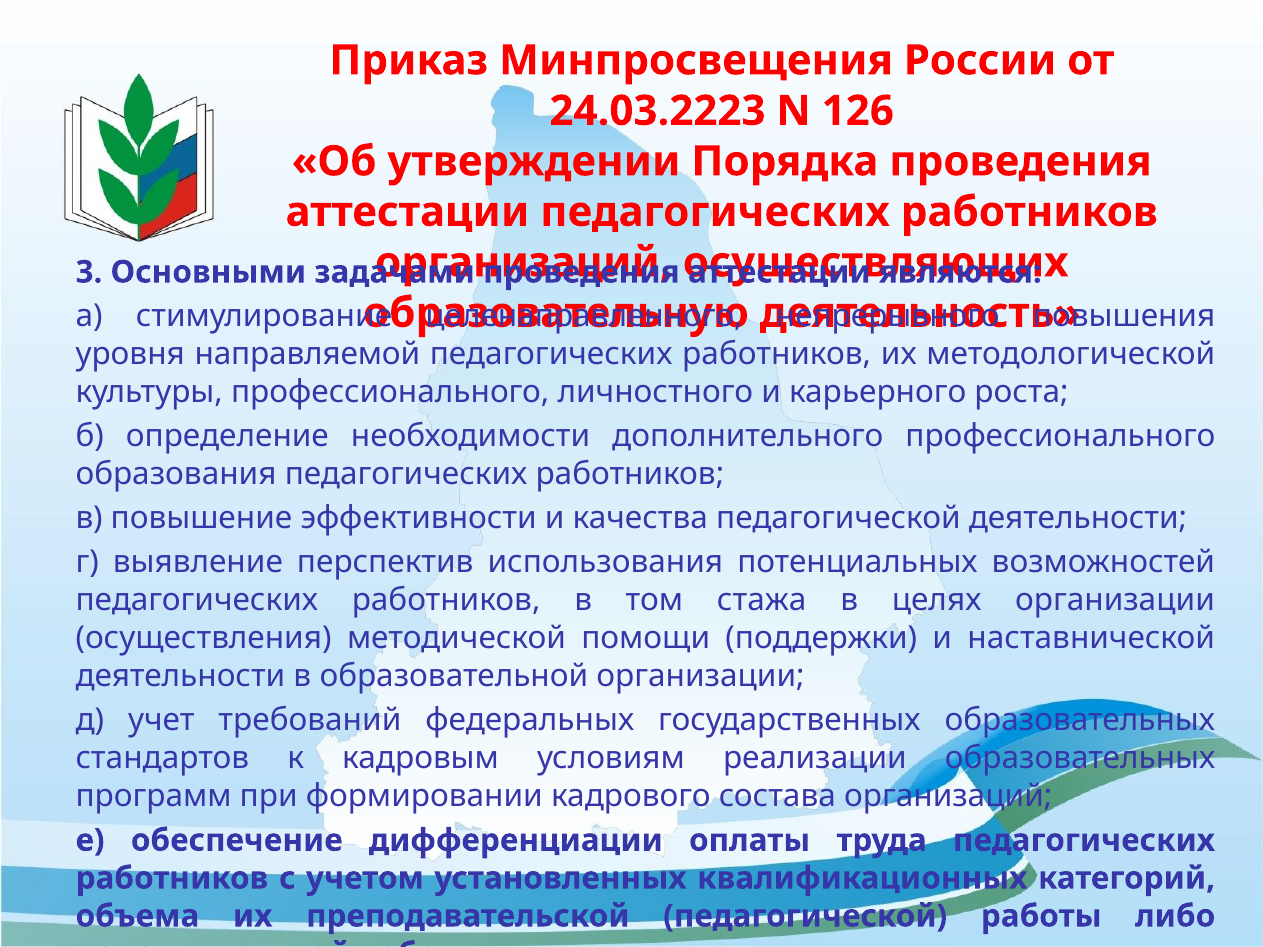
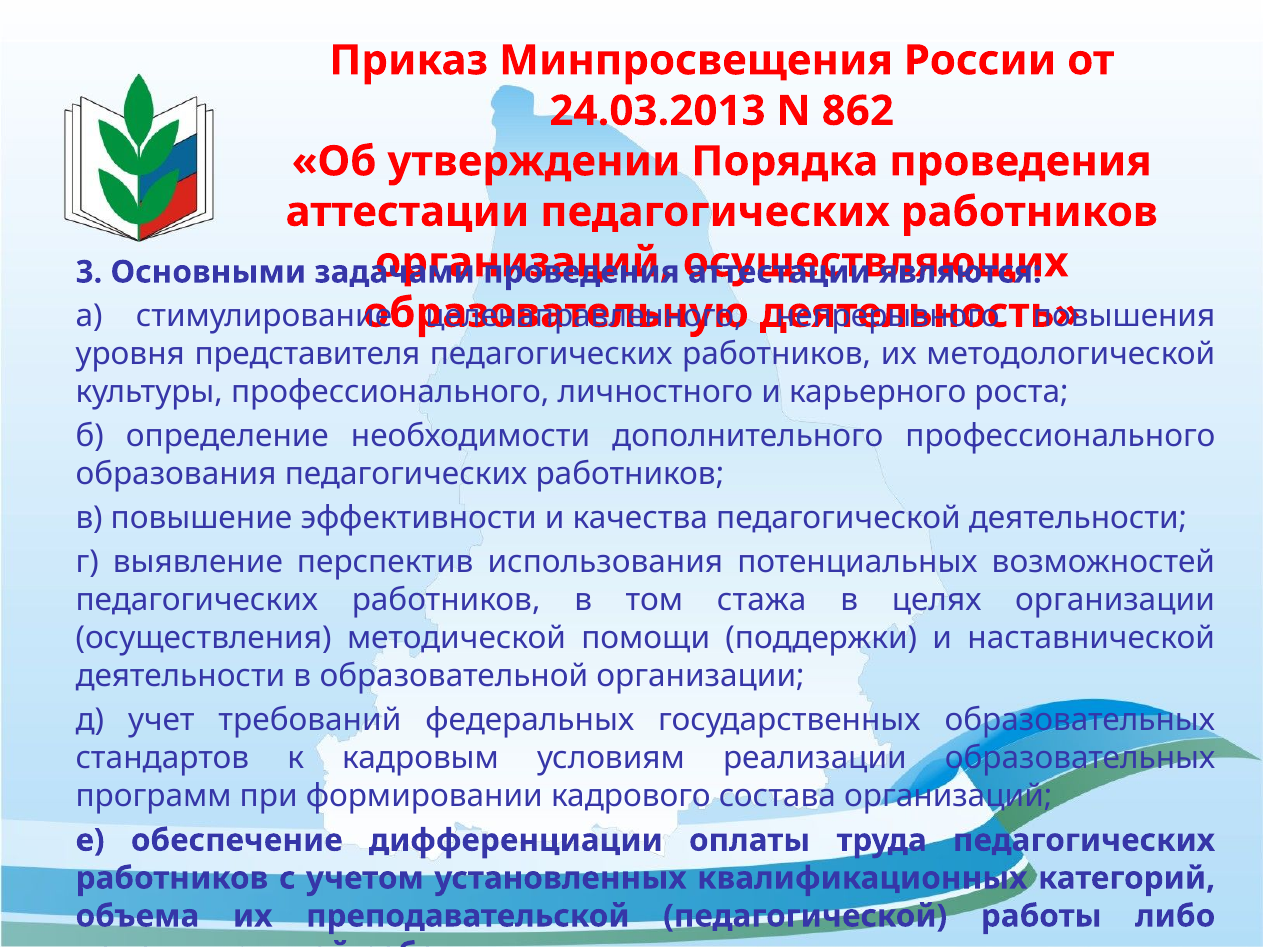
24.03.2223: 24.03.2223 -> 24.03.2013
126: 126 -> 862
направляемой: направляемой -> представителя
